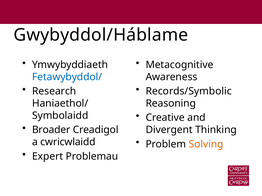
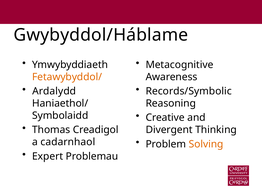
Fetawybyddol/ colour: blue -> orange
Research: Research -> Ardalydd
Broader: Broader -> Thomas
cwricwlaidd: cwricwlaidd -> cadarnhaol
